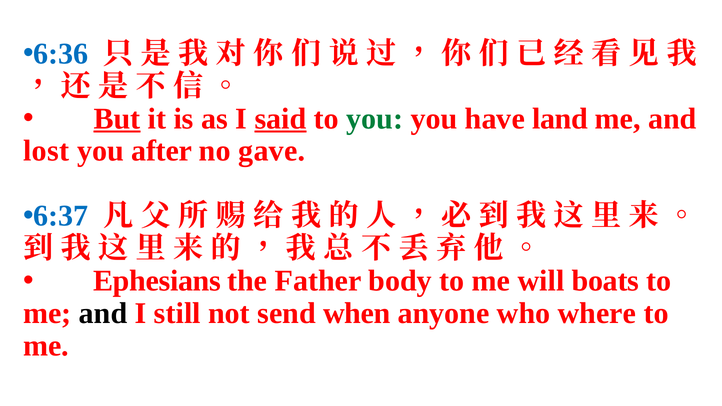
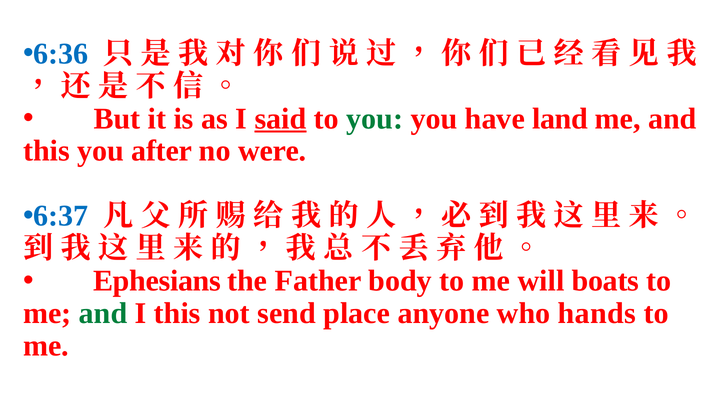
But underline: present -> none
lost at (46, 151): lost -> this
gave: gave -> were
and at (103, 314) colour: black -> green
I still: still -> this
when: when -> place
where: where -> hands
